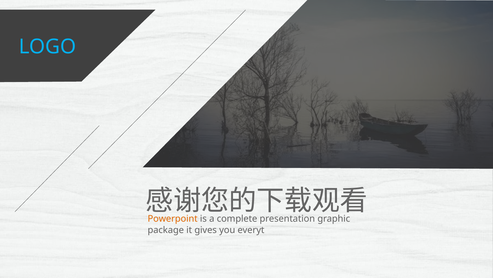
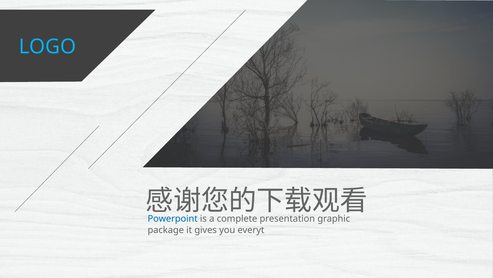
Powerpoint colour: orange -> blue
